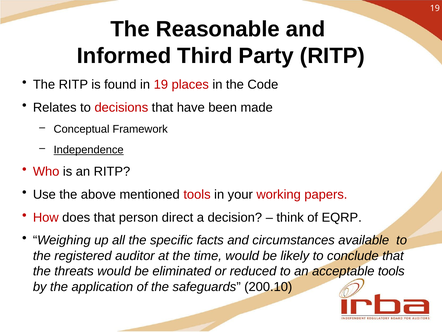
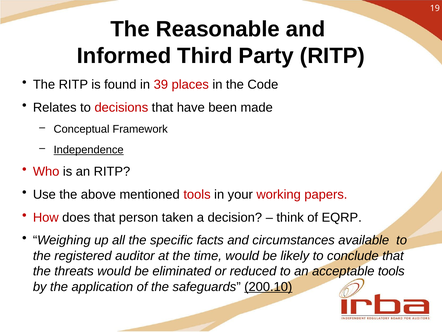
in 19: 19 -> 39
direct: direct -> taken
200.10 underline: none -> present
